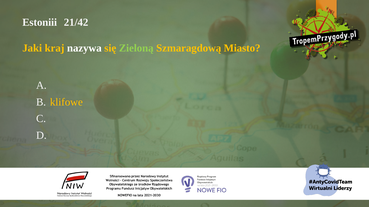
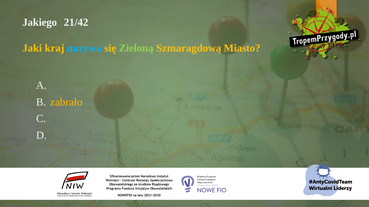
Estoniii: Estoniii -> Jakiego
nazywa colour: white -> light blue
klifowe: klifowe -> zabrało
